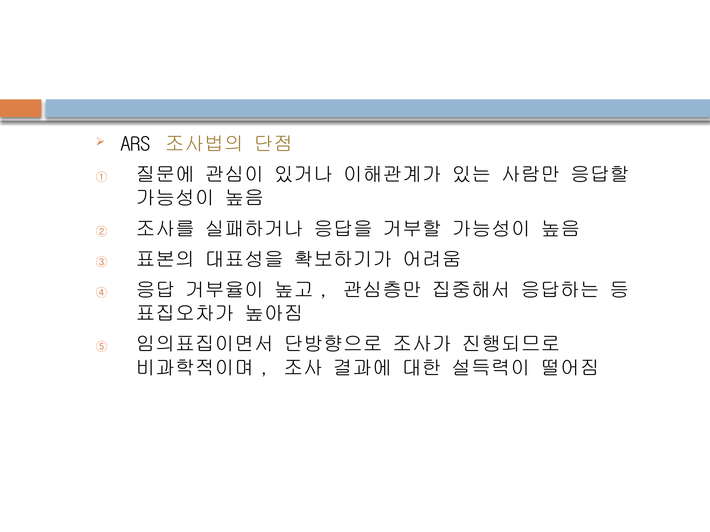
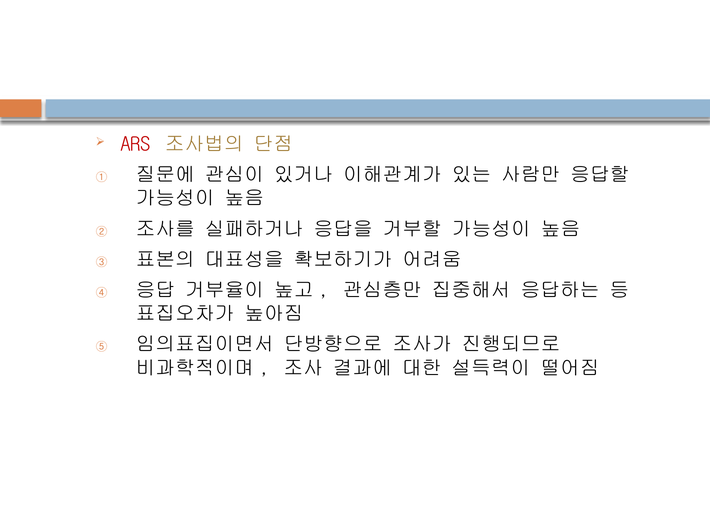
ARS colour: black -> red
